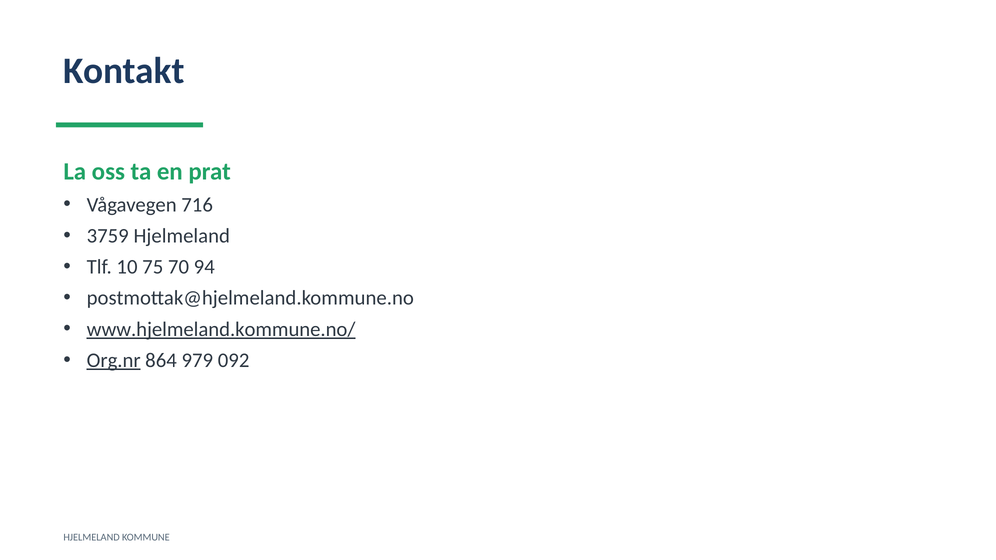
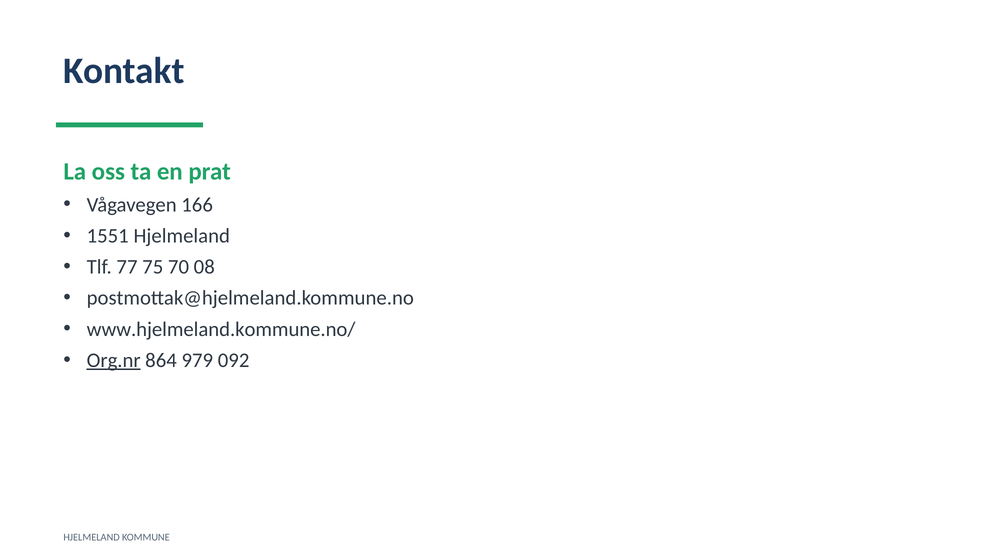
716: 716 -> 166
3759: 3759 -> 1551
10: 10 -> 77
94: 94 -> 08
www.hjelmeland.kommune.no/ underline: present -> none
